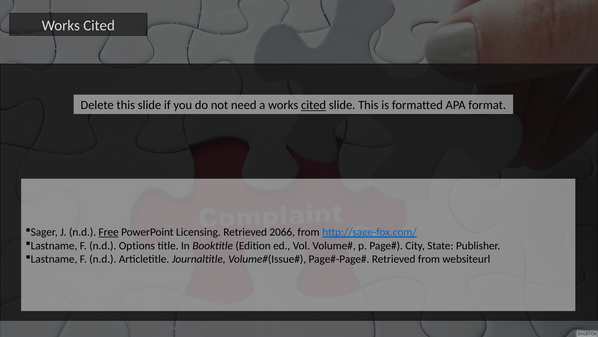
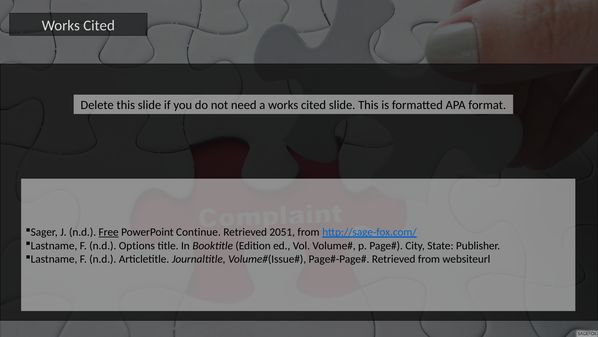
cited at (314, 105) underline: present -> none
Licensing: Licensing -> Continue
2066: 2066 -> 2051
